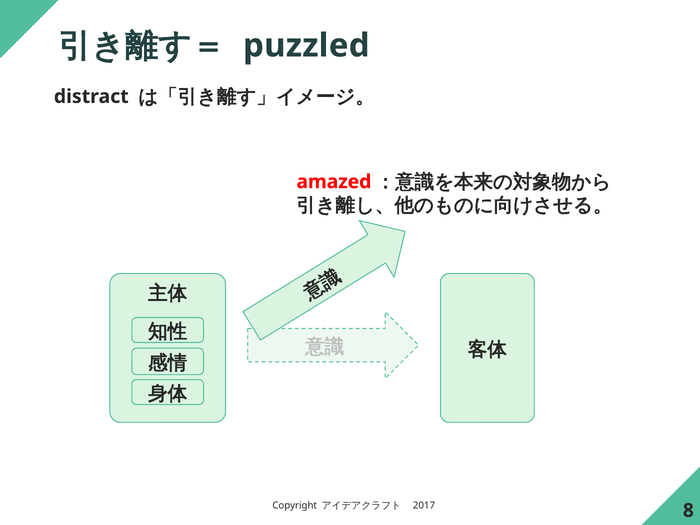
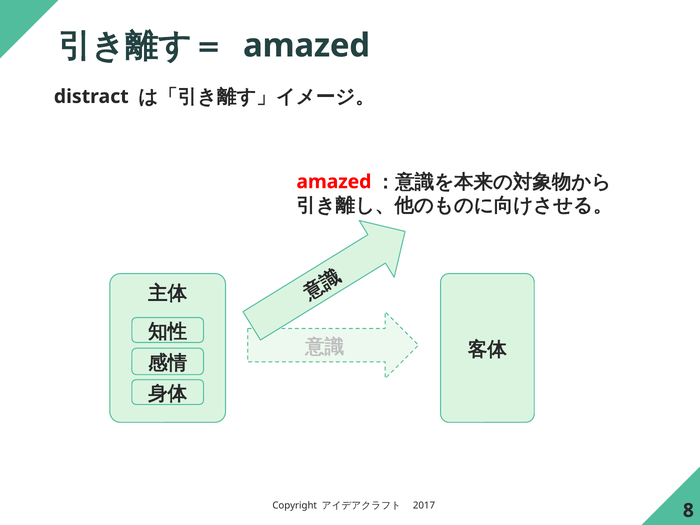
puzzled at (306, 46): puzzled -> amazed
